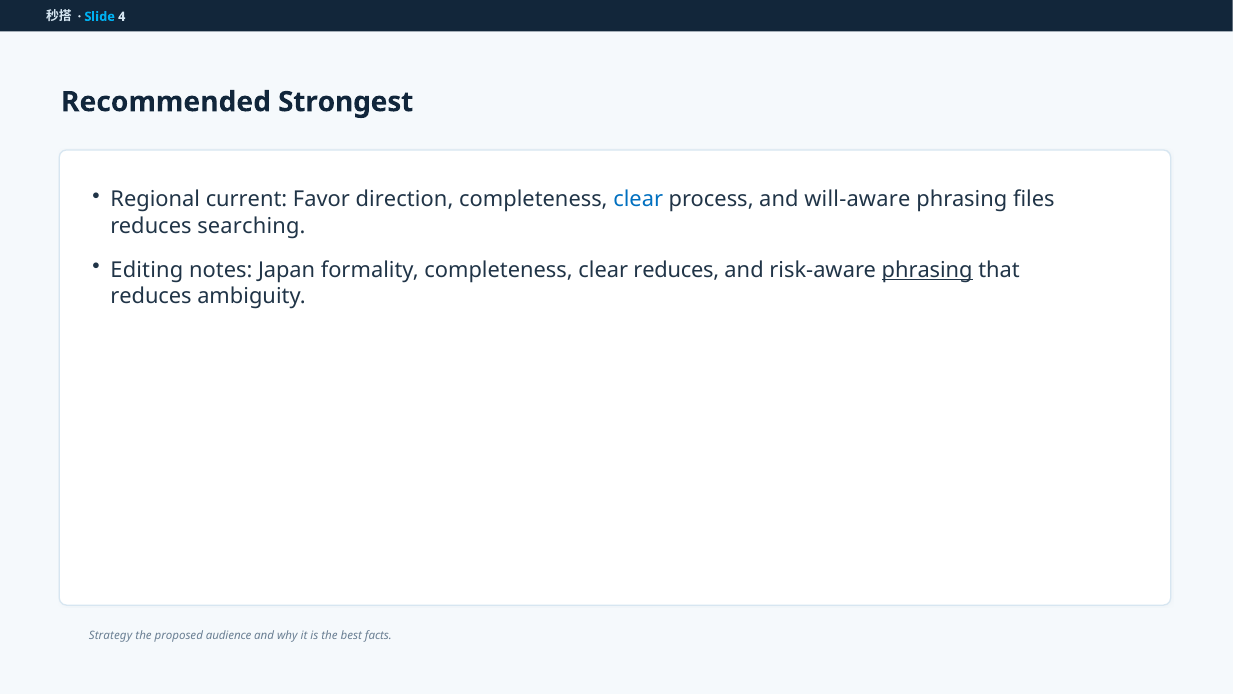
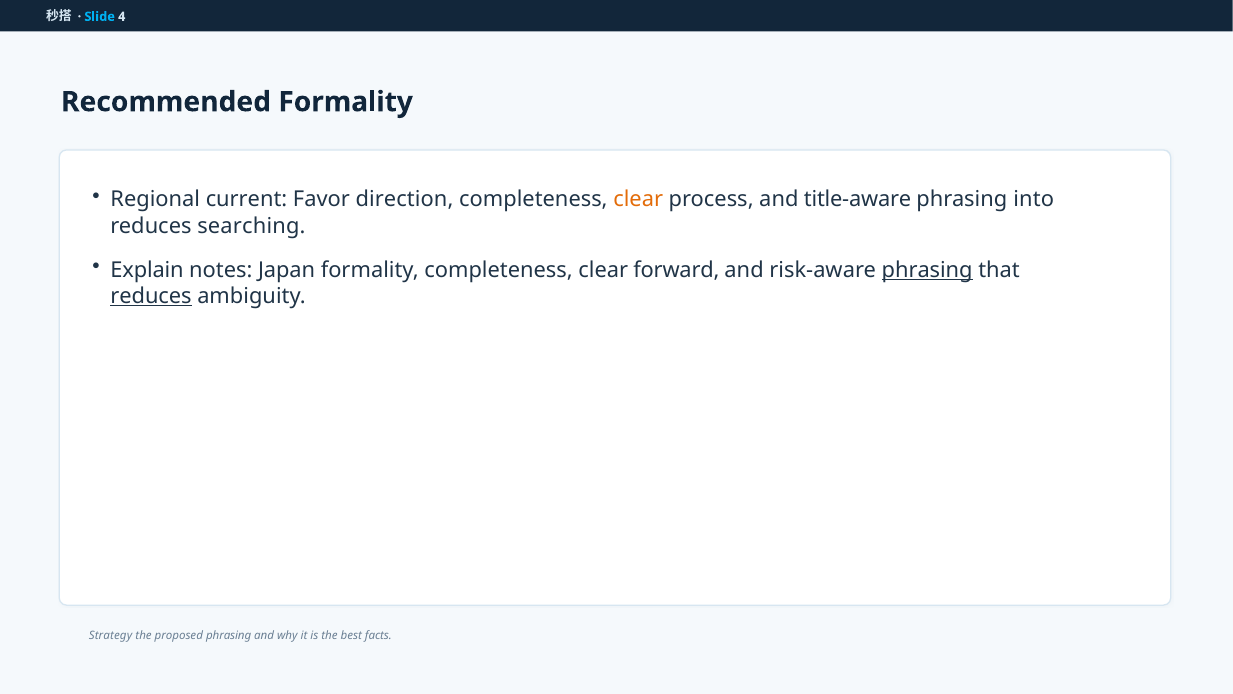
Recommended Strongest: Strongest -> Formality
clear at (638, 200) colour: blue -> orange
will-aware: will-aware -> title-aware
files: files -> into
Editing: Editing -> Explain
clear reduces: reduces -> forward
reduces at (151, 296) underline: none -> present
proposed audience: audience -> phrasing
